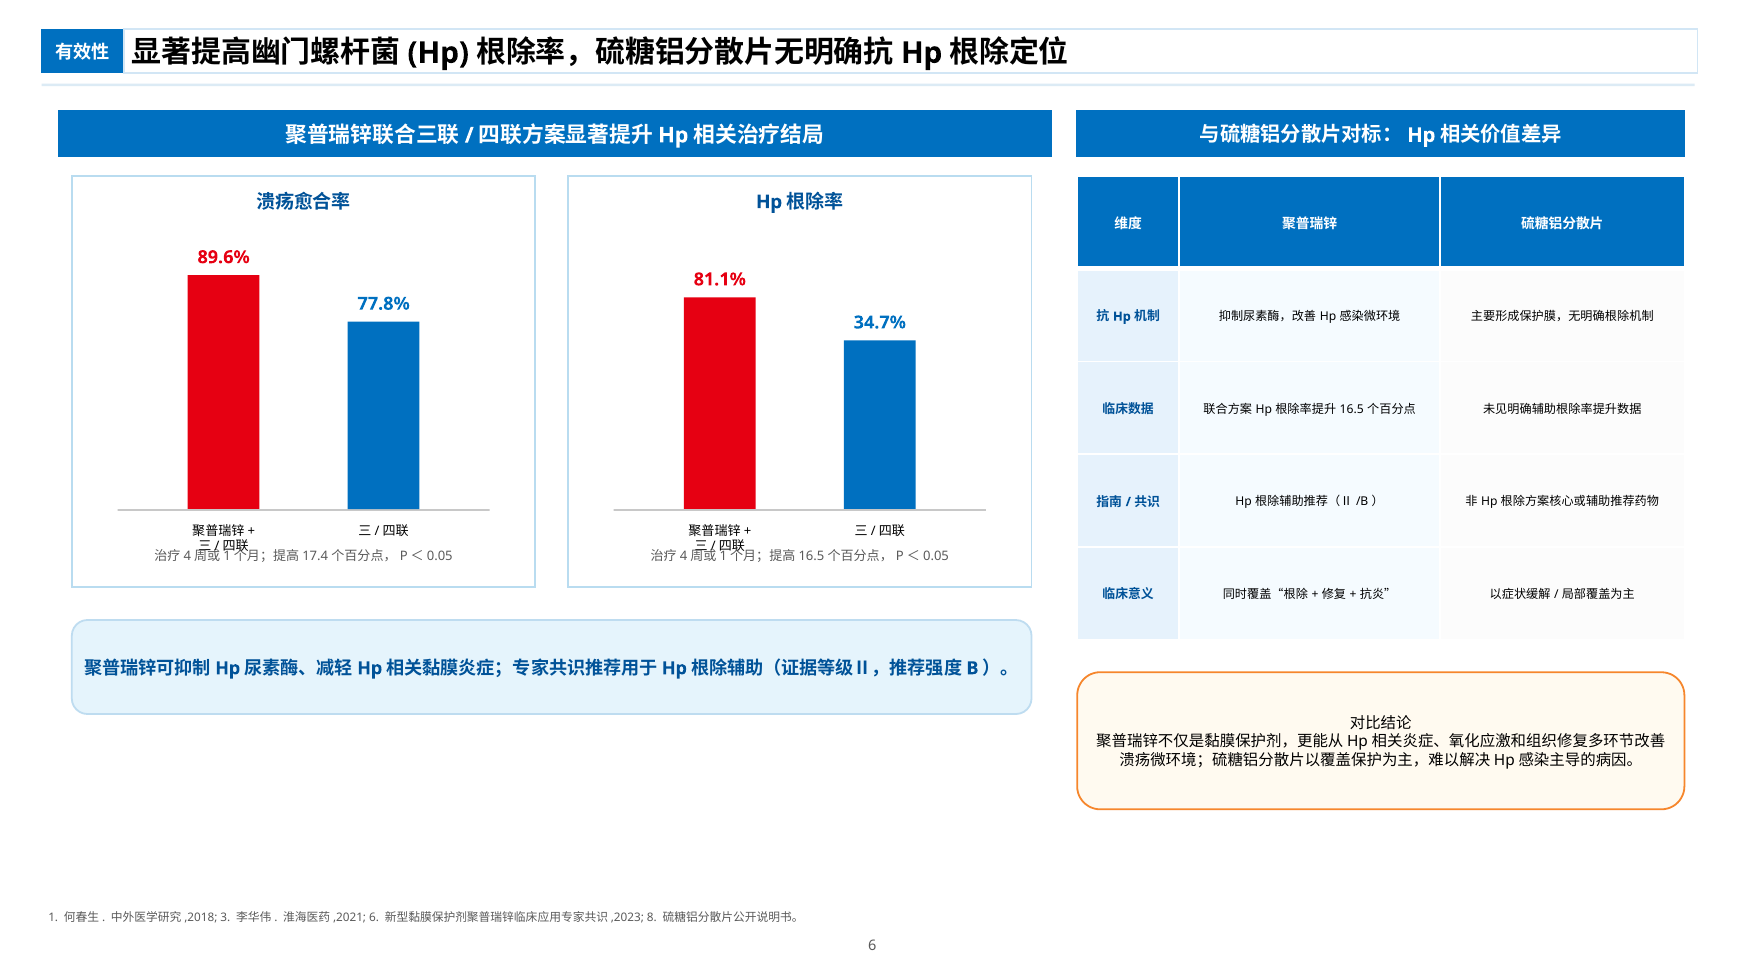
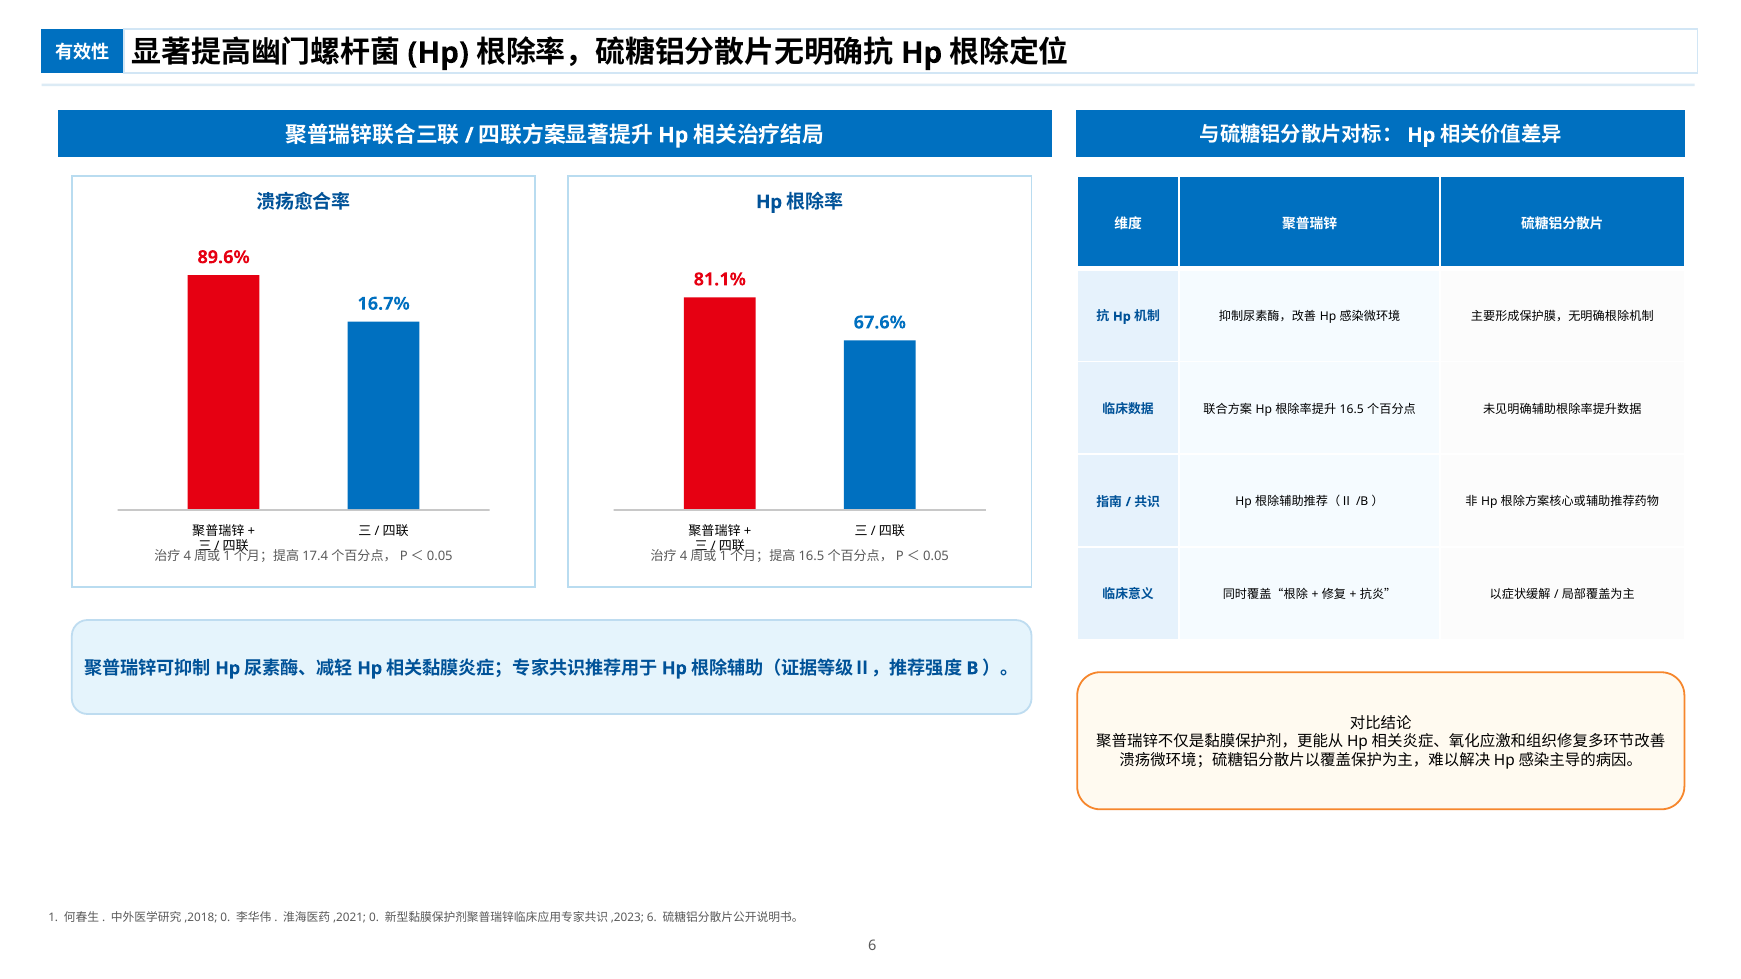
77.8%: 77.8% -> 16.7%
34.7%: 34.7% -> 67.6%
3 at (225, 918): 3 -> 0
6 at (374, 918): 6 -> 0
8 at (652, 918): 8 -> 6
